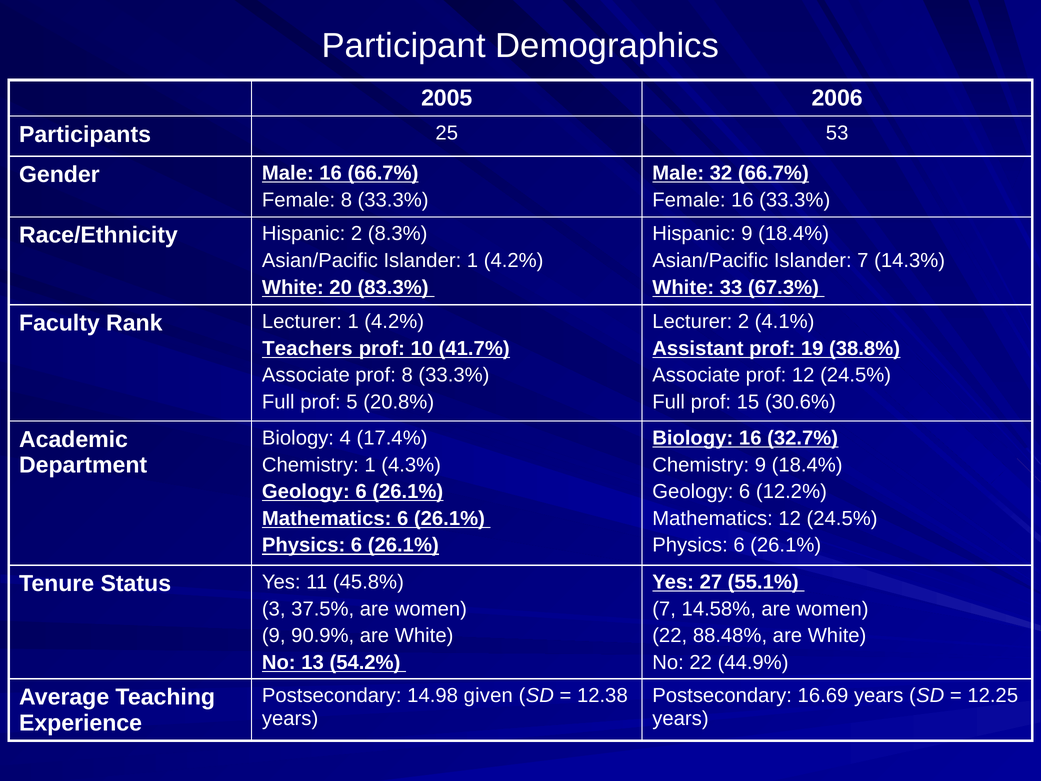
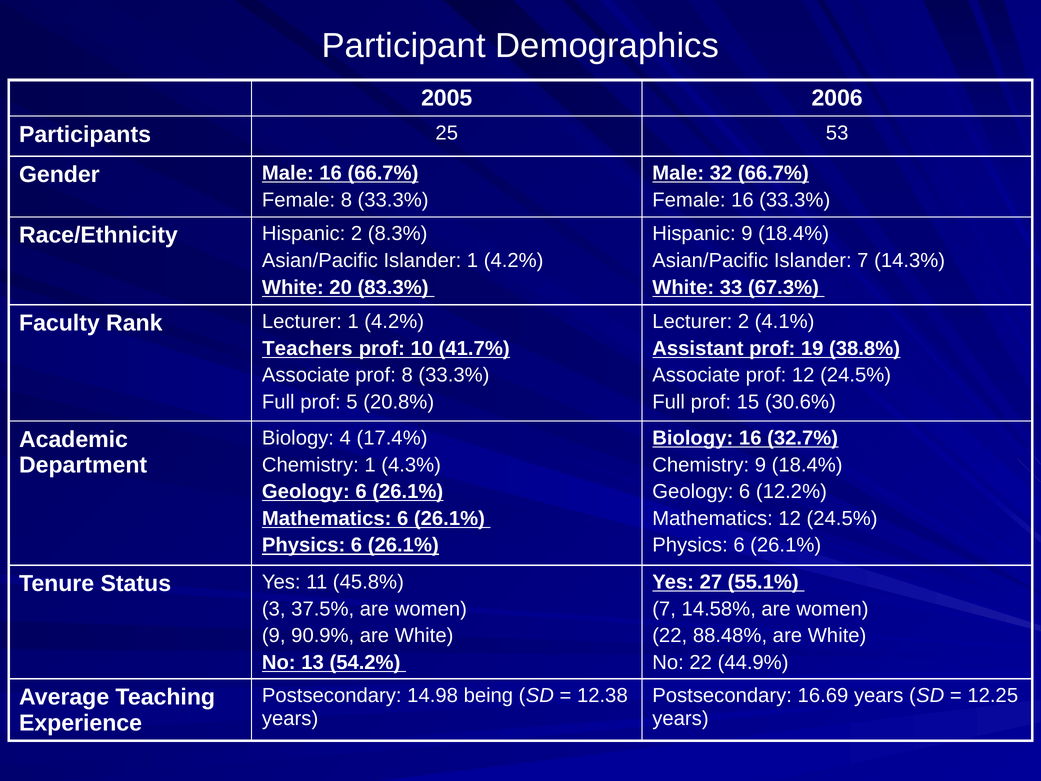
given: given -> being
